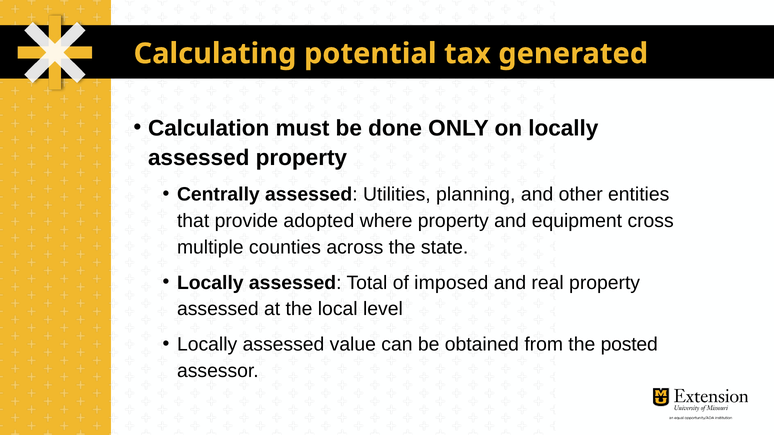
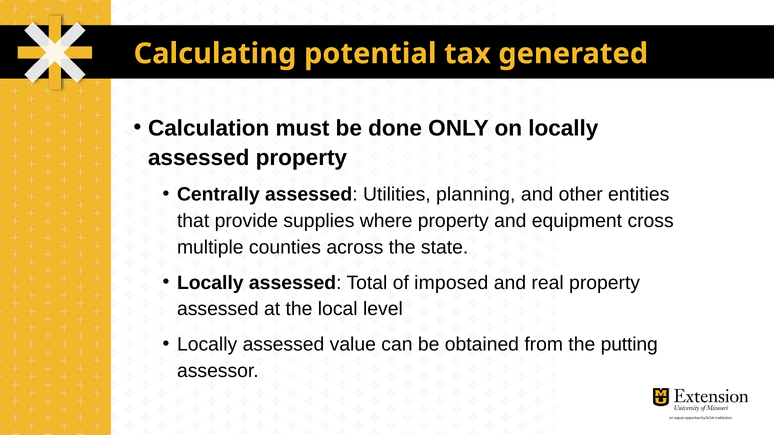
adopted: adopted -> supplies
posted: posted -> putting
